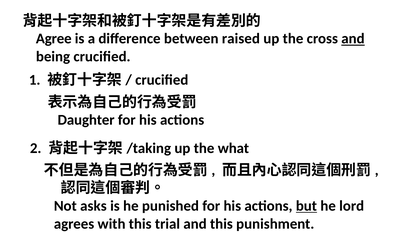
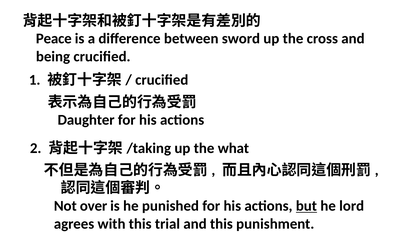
Agree: Agree -> Peace
raised: raised -> sword
and at (353, 39) underline: present -> none
asks: asks -> over
